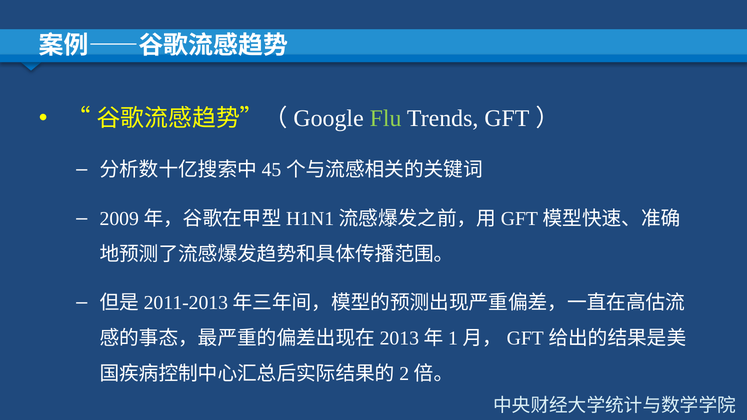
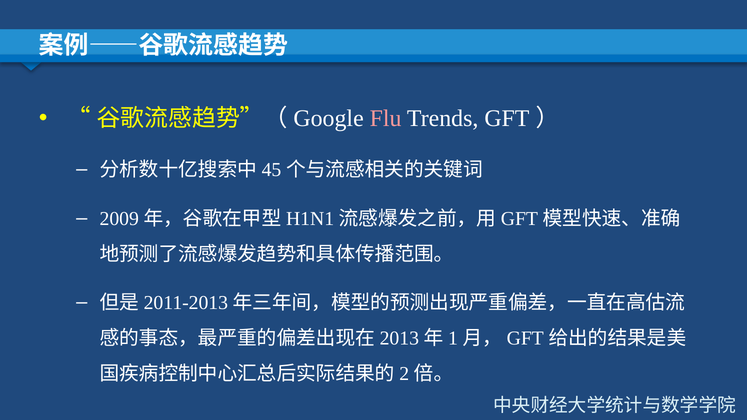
Flu colour: light green -> pink
